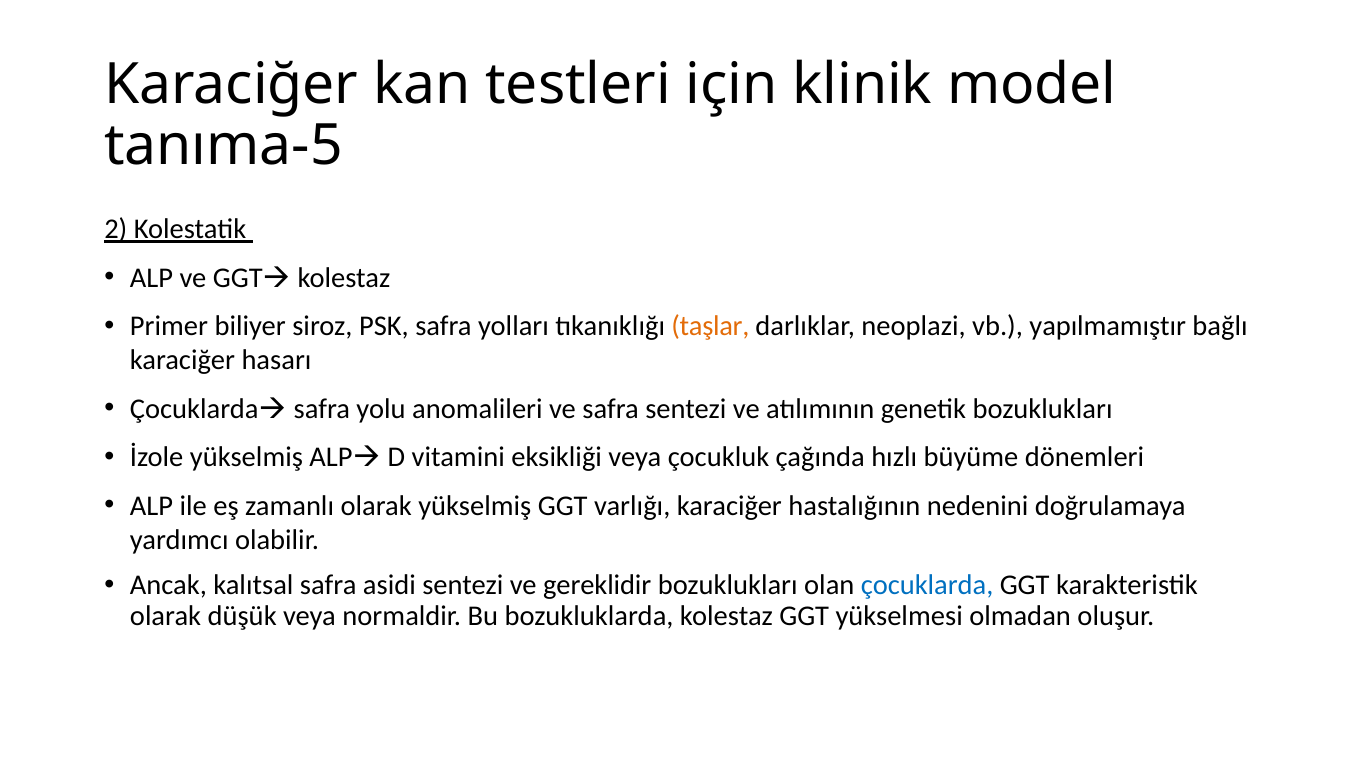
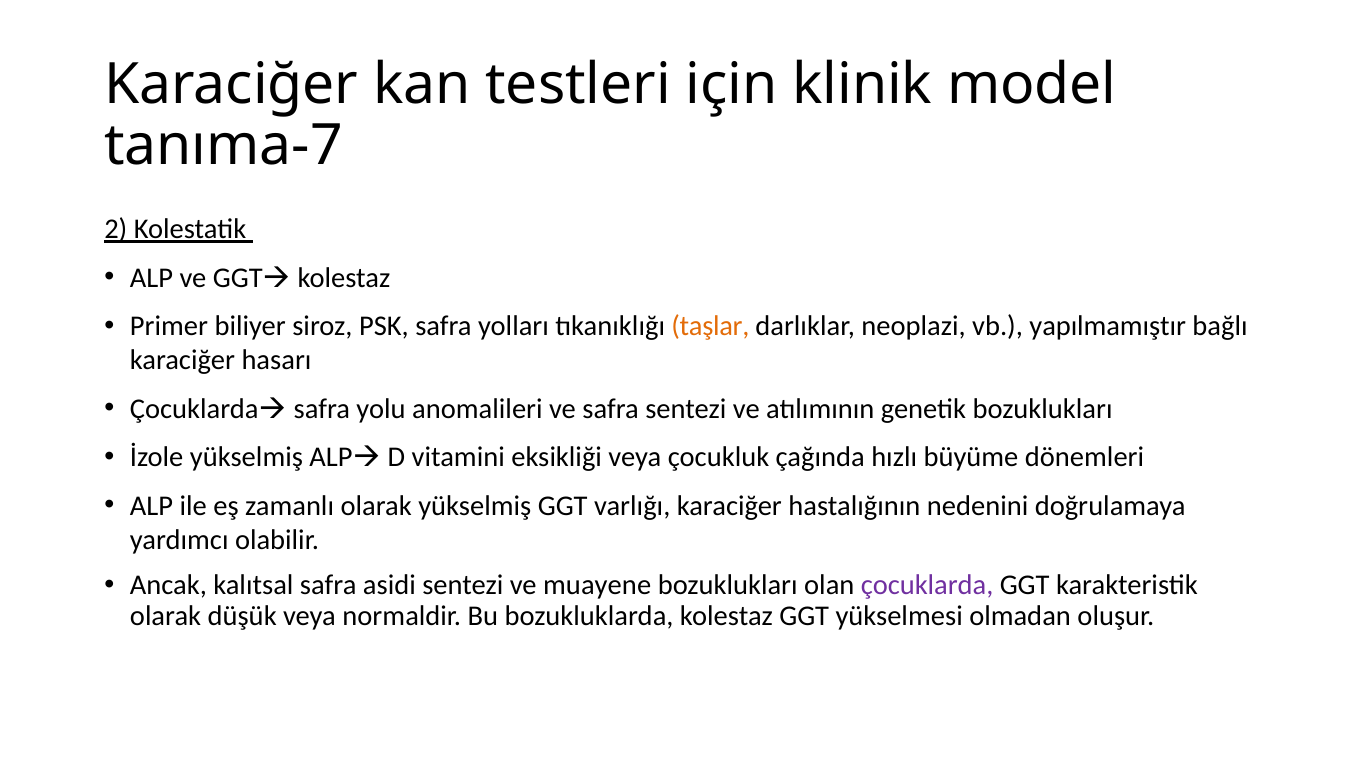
tanıma-5: tanıma-5 -> tanıma-7
gereklidir: gereklidir -> muayene
çocuklarda colour: blue -> purple
